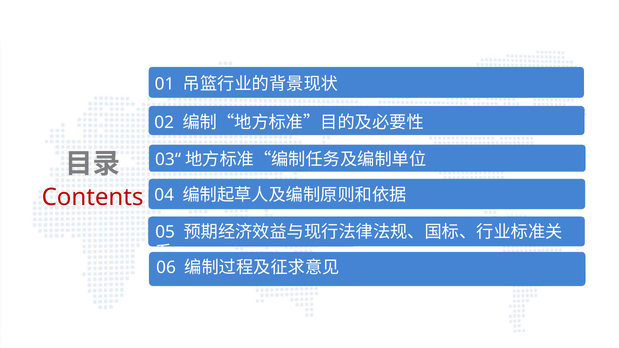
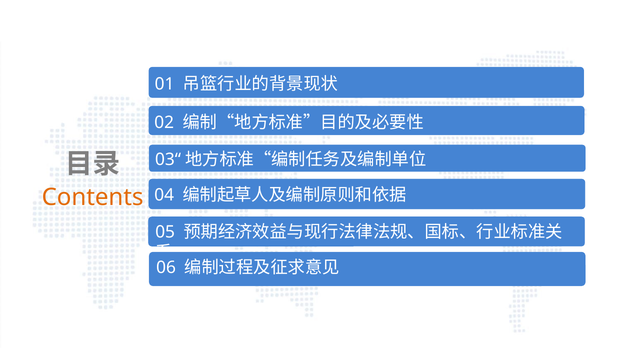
Contents colour: red -> orange
